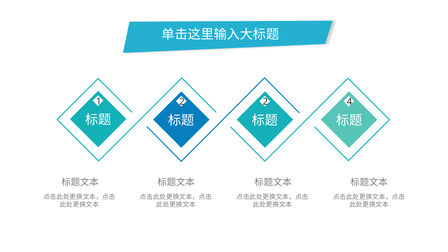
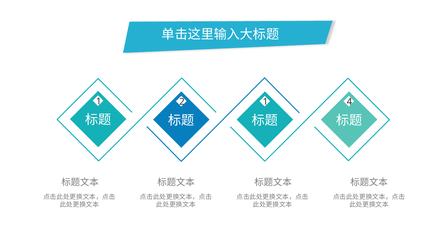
2 2: 2 -> 1
